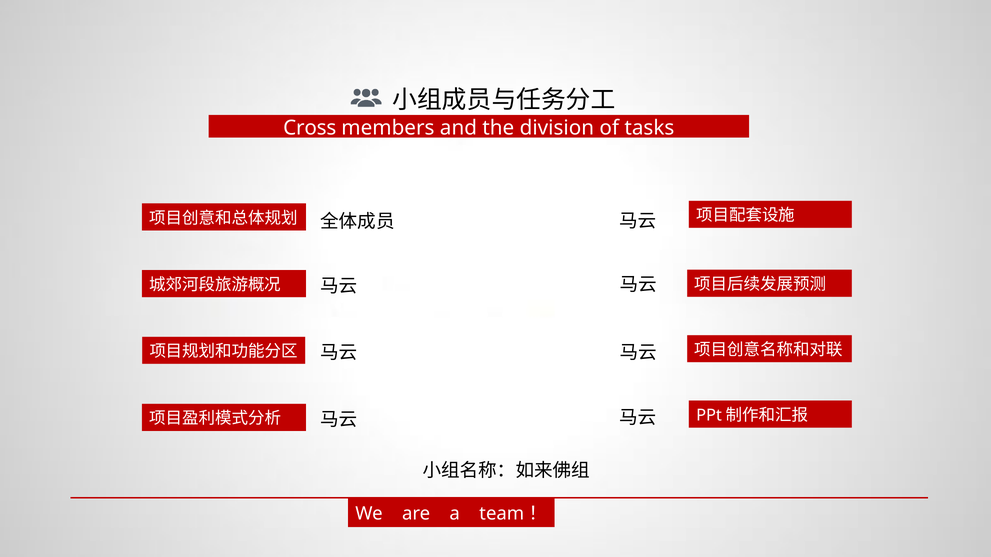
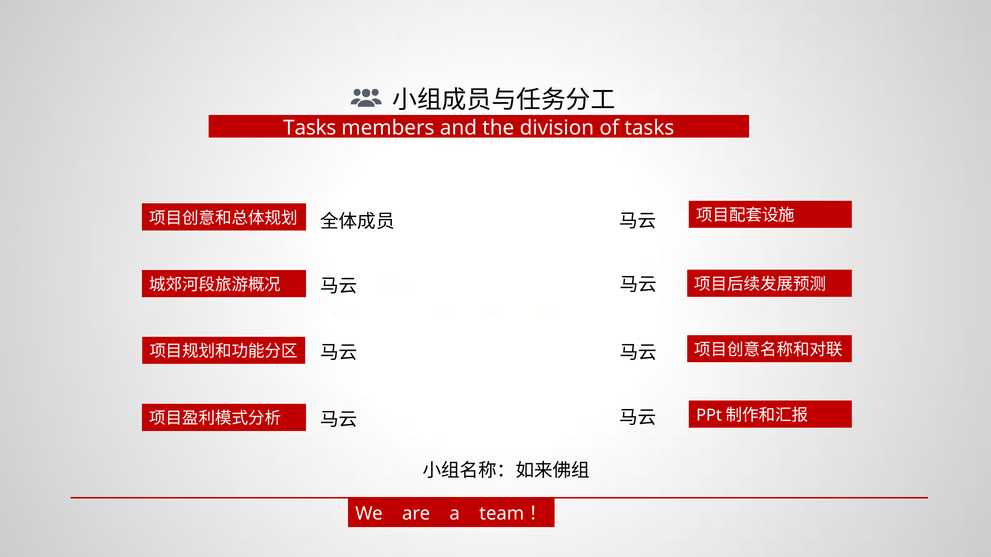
Cross at (310, 128): Cross -> Tasks
